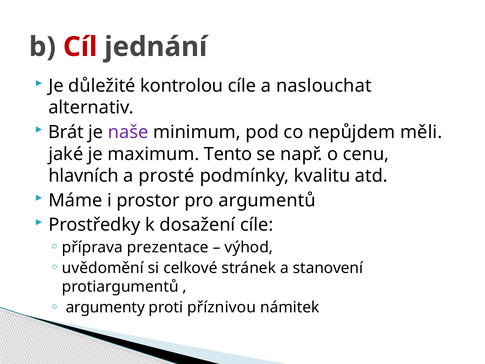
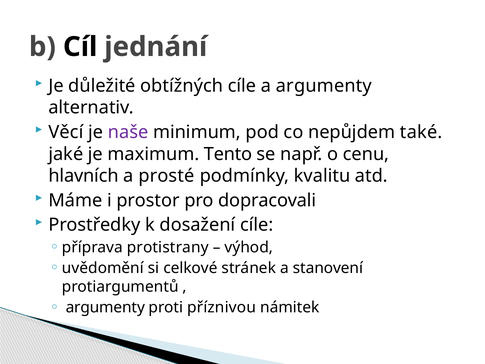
Cíl colour: red -> black
kontrolou: kontrolou -> obtížných
a naslouchat: naslouchat -> argumenty
Brát: Brát -> Věcí
měli: měli -> také
argumentů: argumentů -> dopracovali
prezentace: prezentace -> protistrany
